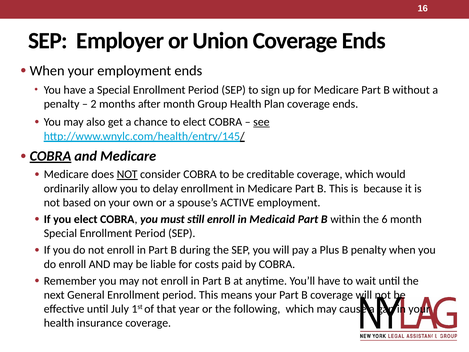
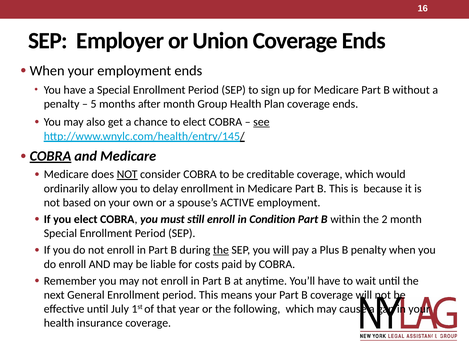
2: 2 -> 5
Medicaid: Medicaid -> Condition
6: 6 -> 2
the at (221, 250) underline: none -> present
